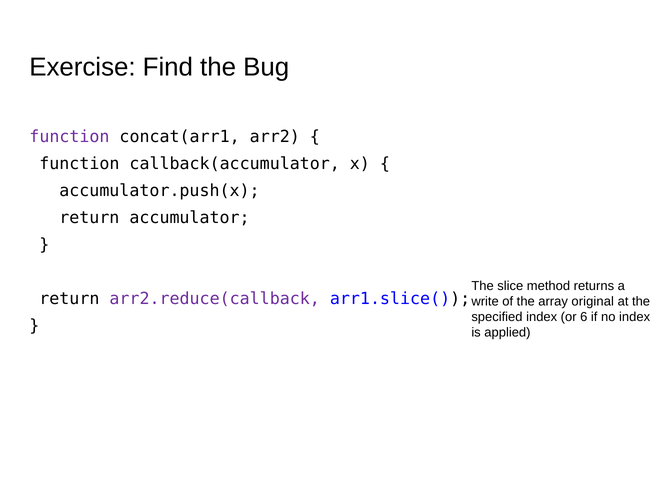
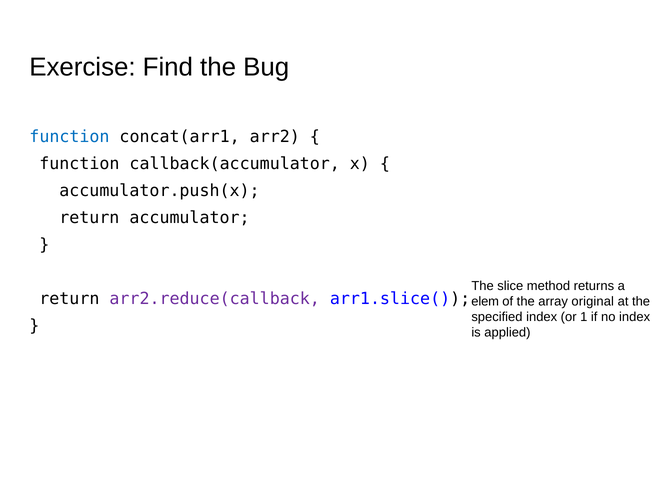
function at (69, 137) colour: purple -> blue
write: write -> elem
6: 6 -> 1
